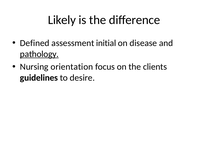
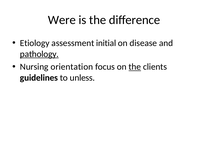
Likely: Likely -> Were
Defined: Defined -> Etiology
the at (135, 67) underline: none -> present
desire: desire -> unless
